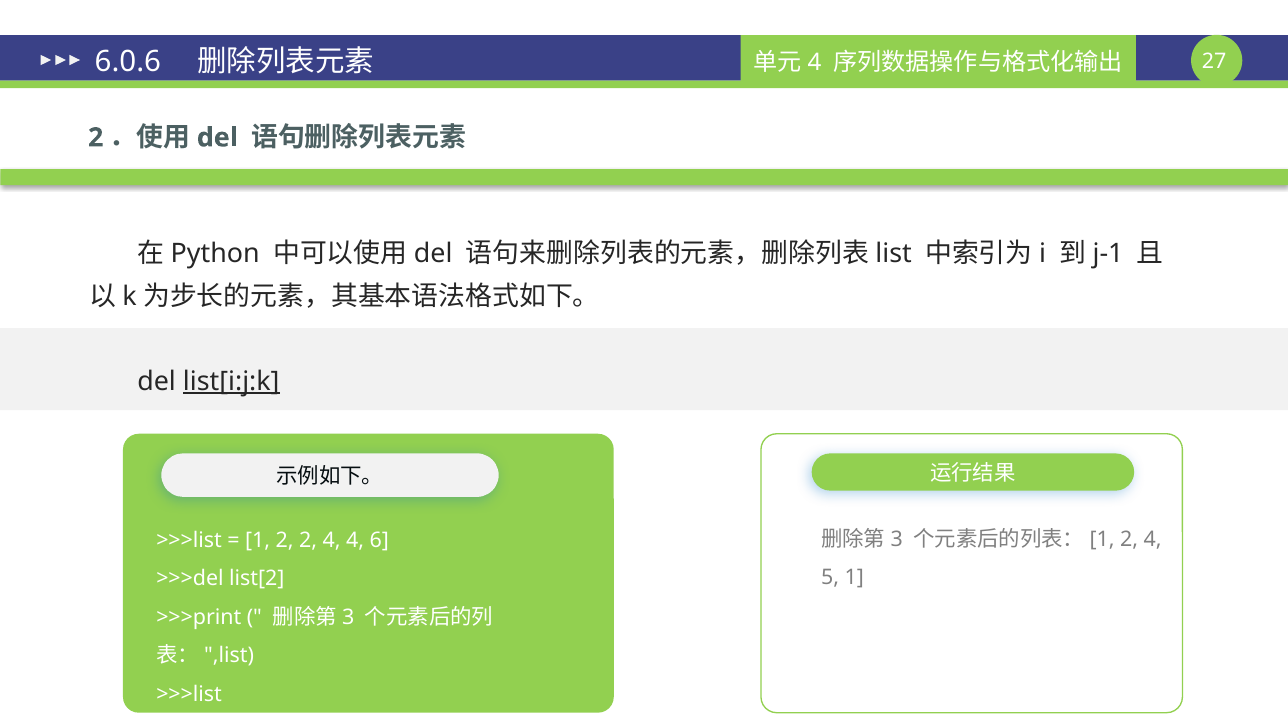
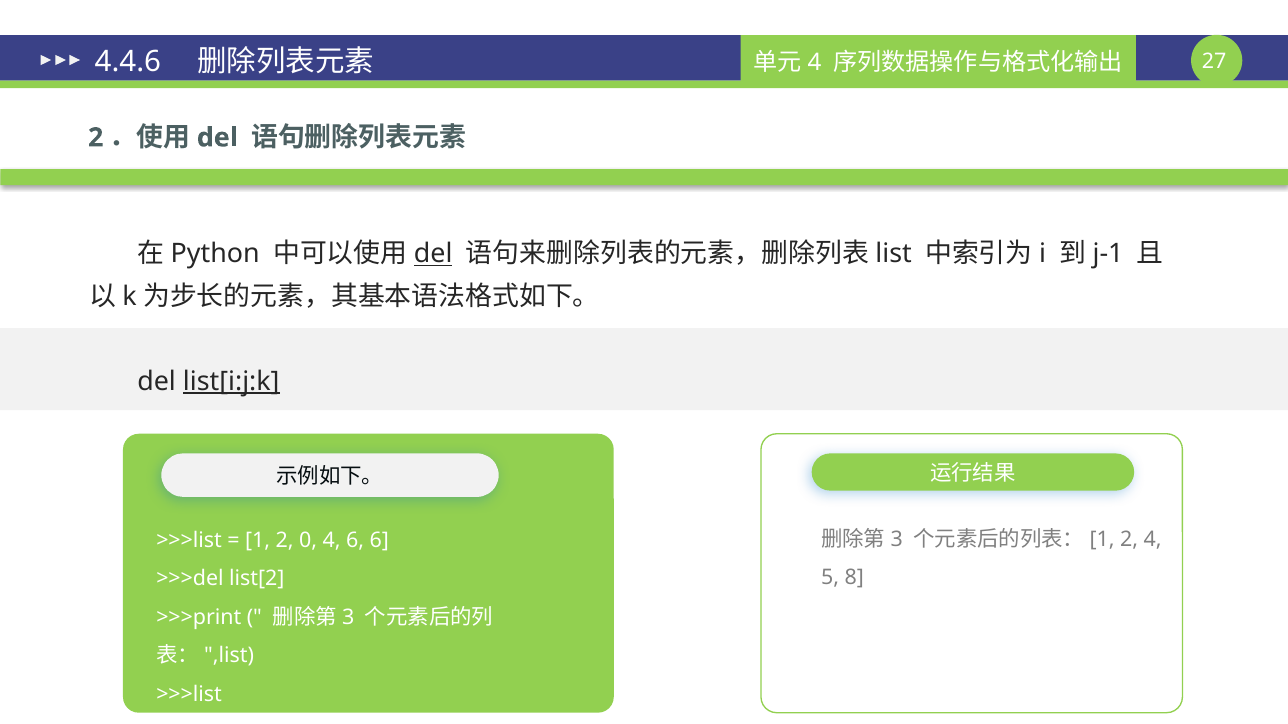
6.0.6: 6.0.6 -> 4.4.6
del at (433, 254) underline: none -> present
2 2: 2 -> 0
4 4: 4 -> 6
5 1: 1 -> 8
